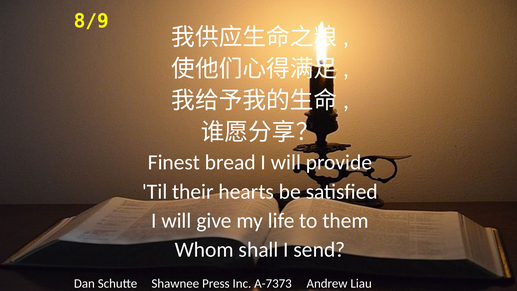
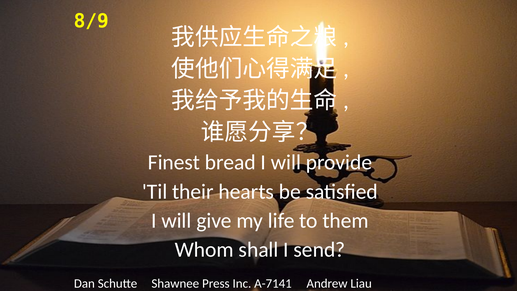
A-7373: A-7373 -> A-7141
